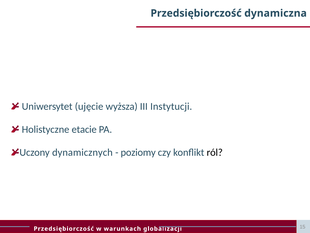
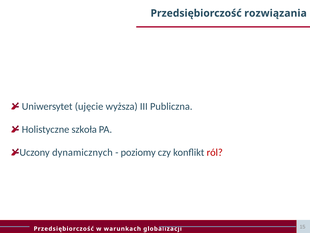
dynamiczna: dynamiczna -> rozwiązania
Instytucji: Instytucji -> Publiczna
etacie: etacie -> szkoła
ról colour: black -> red
